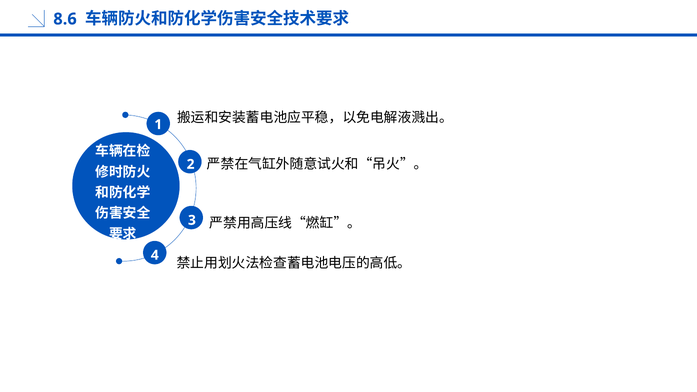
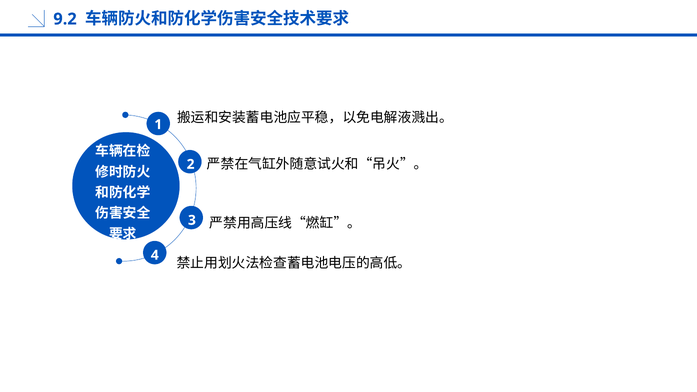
8.6: 8.6 -> 9.2
